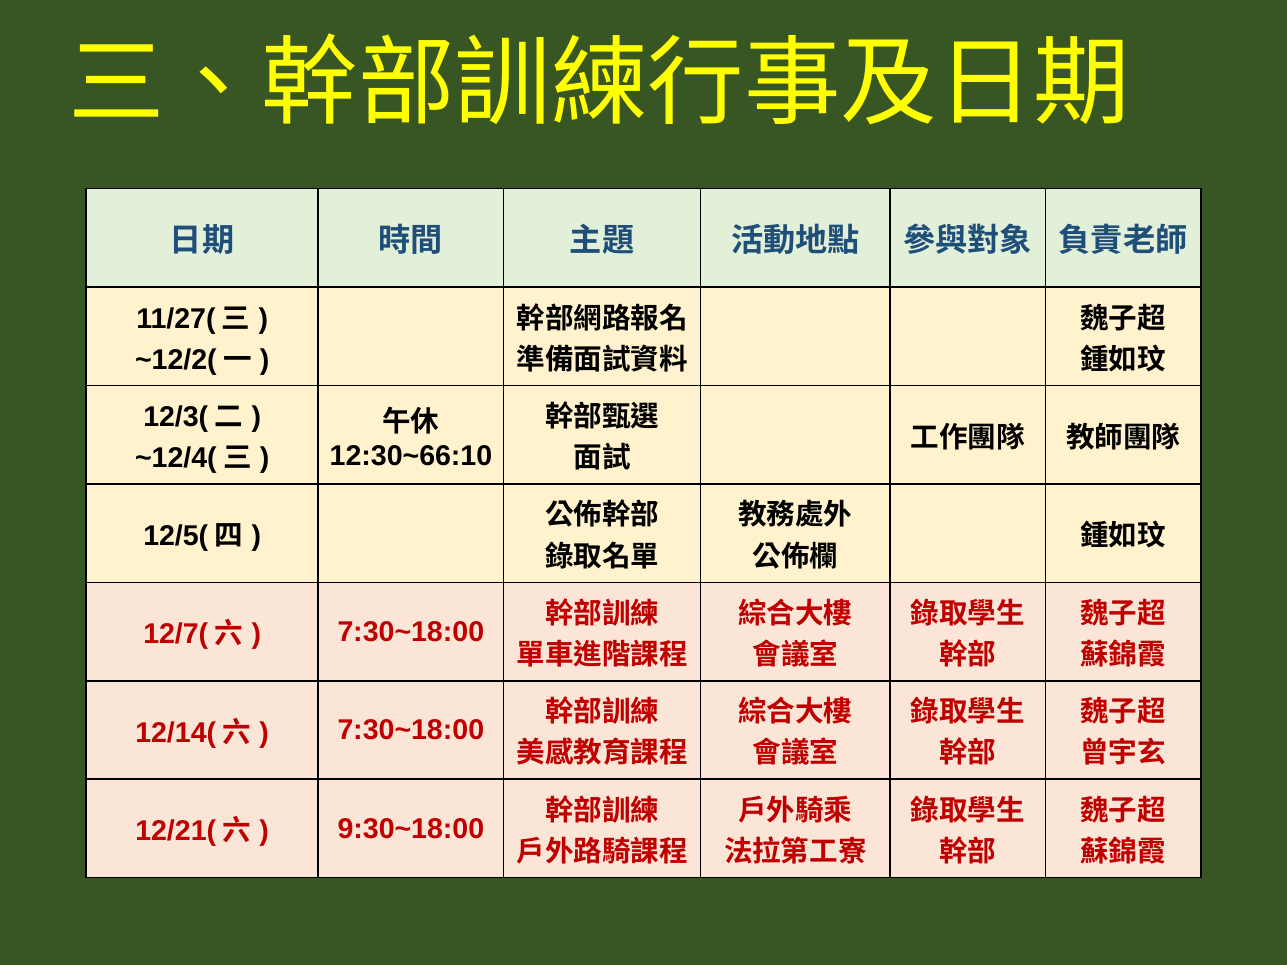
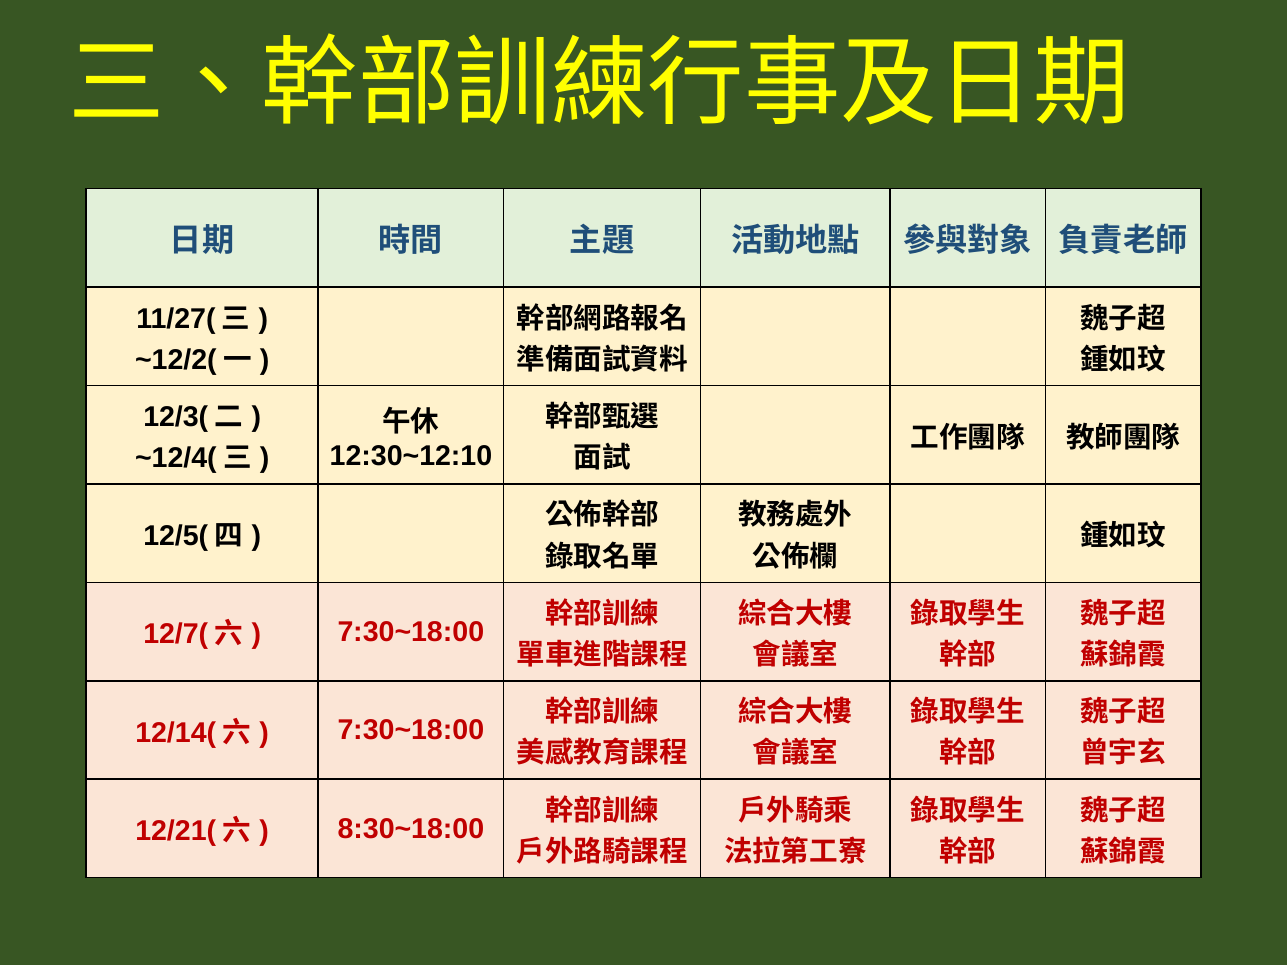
12:30~66:10: 12:30~66:10 -> 12:30~12:10
9:30~18:00: 9:30~18:00 -> 8:30~18:00
